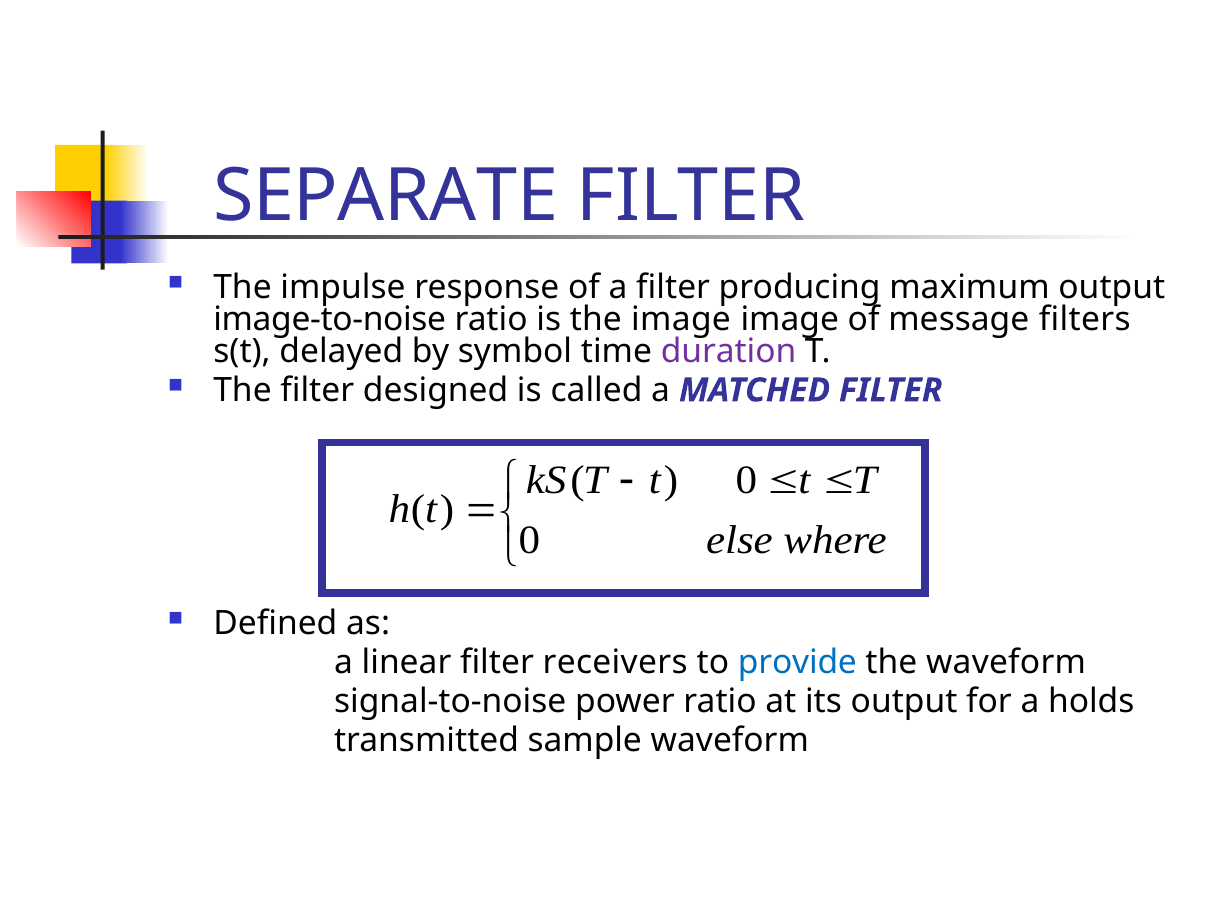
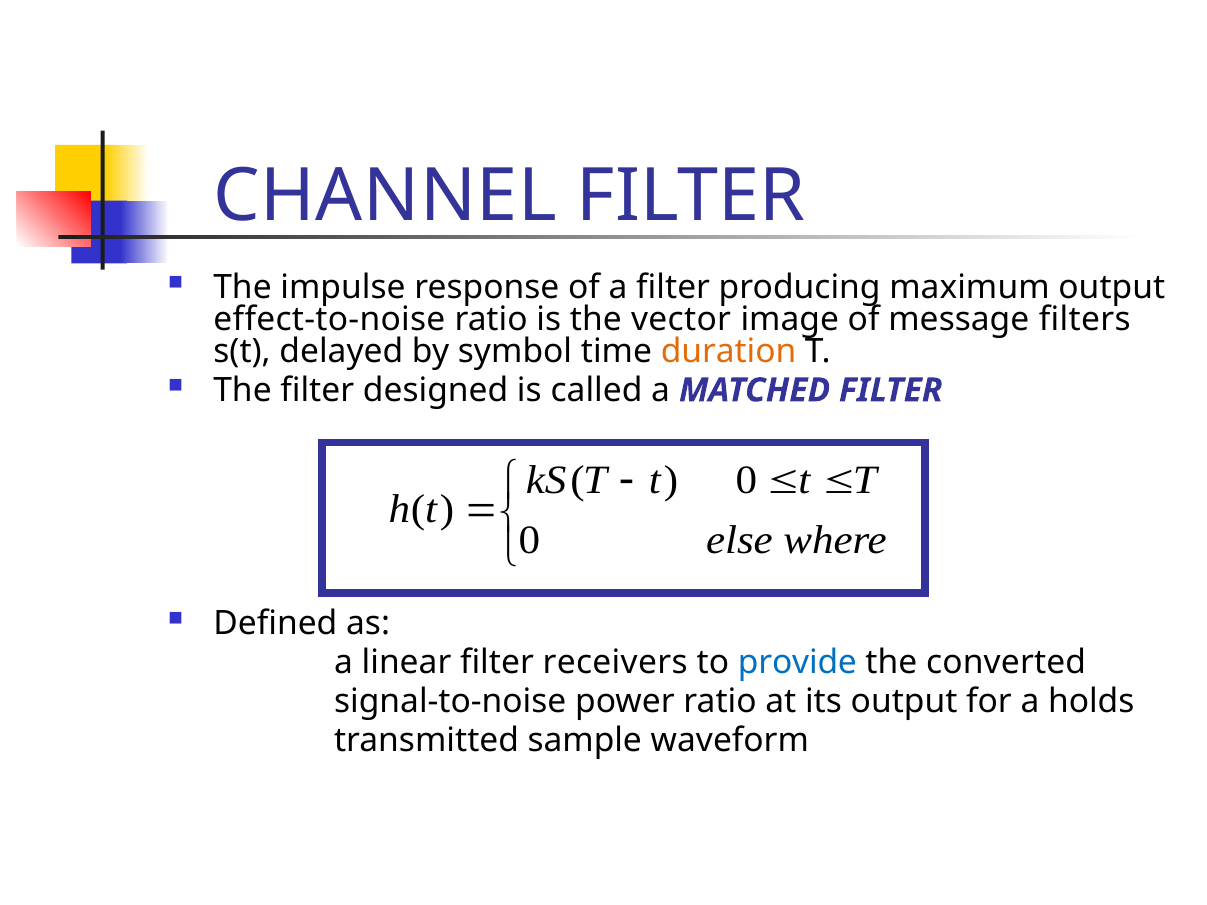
SEPARATE: SEPARATE -> CHANNEL
image-to-noise: image-to-noise -> effect-to-noise
the image: image -> vector
duration colour: purple -> orange
the waveform: waveform -> converted
